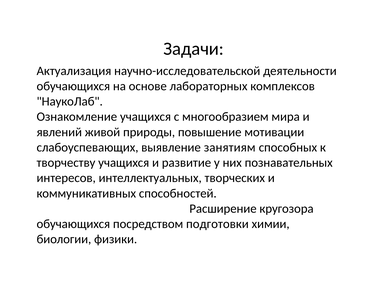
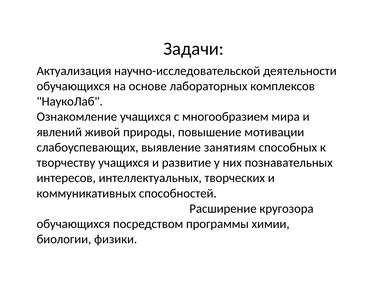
подготовки: подготовки -> программы
